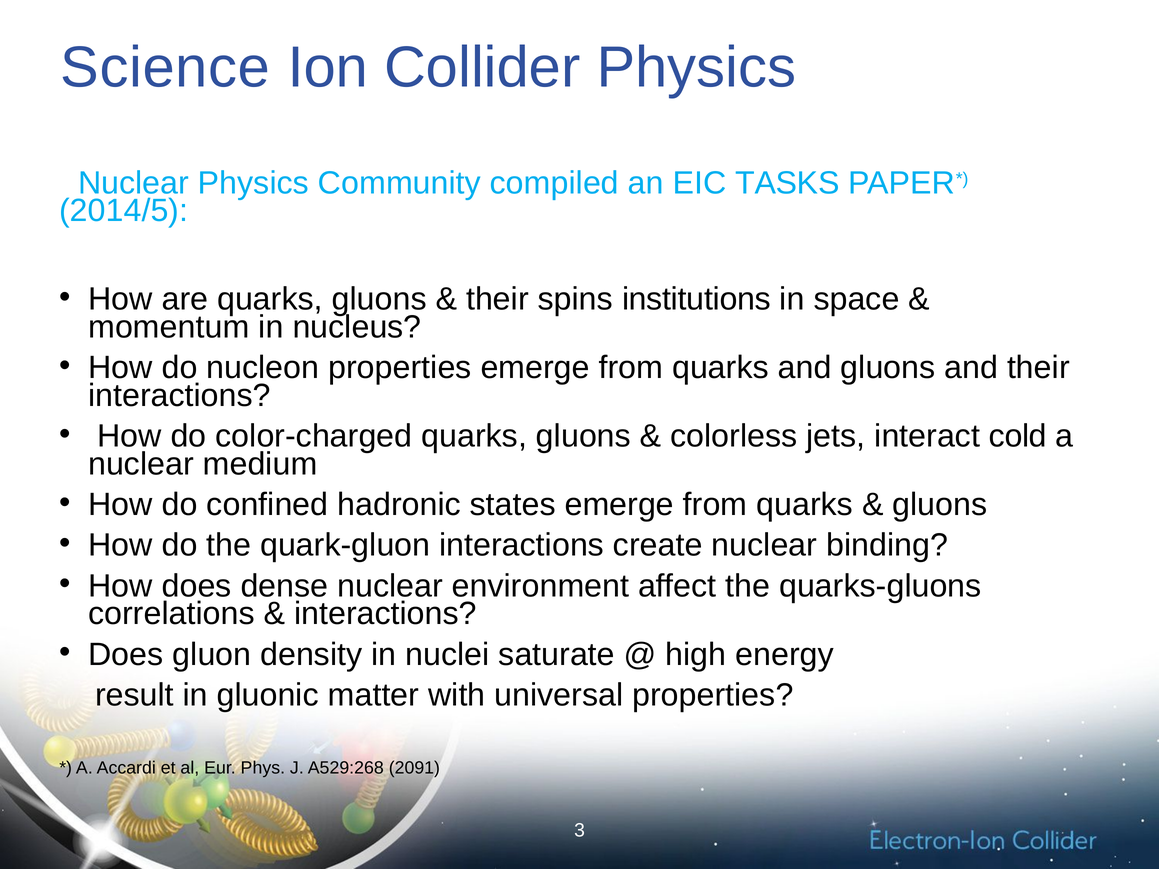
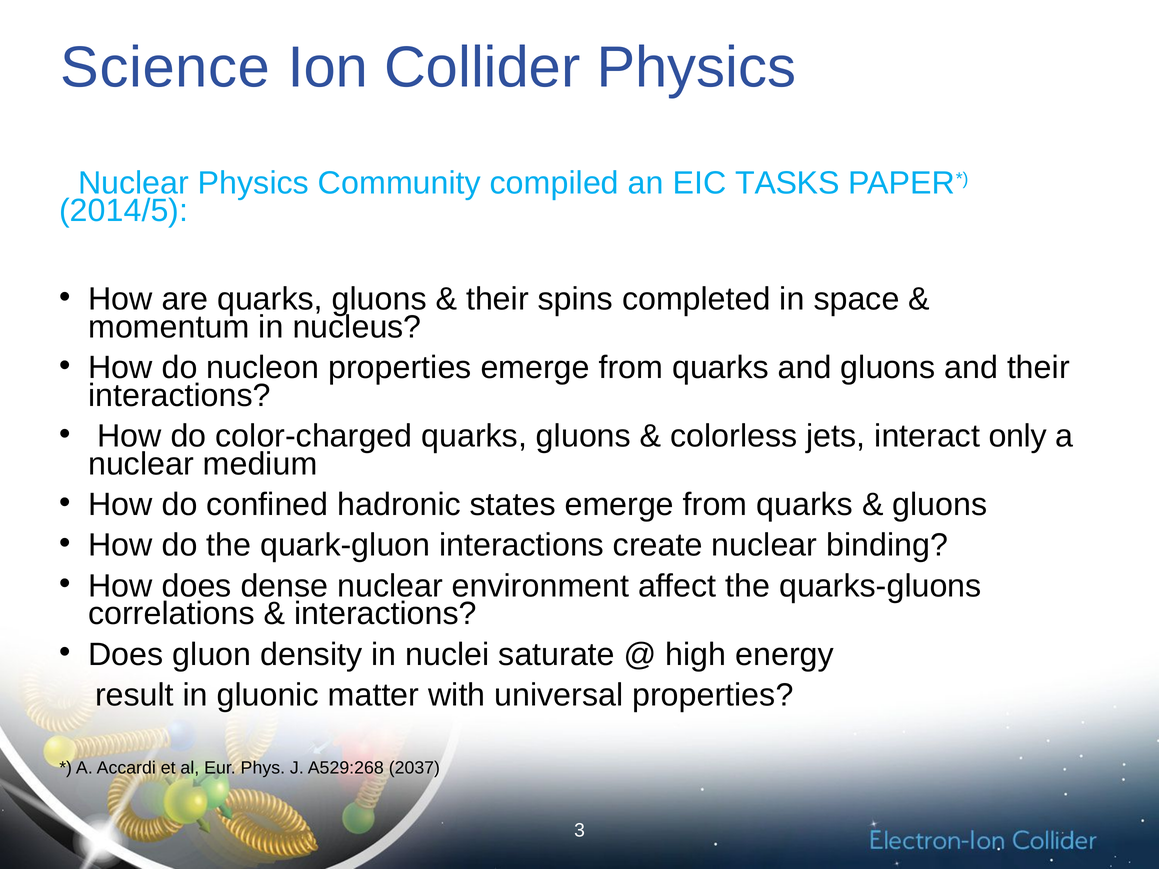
institutions: institutions -> completed
cold: cold -> only
2091: 2091 -> 2037
